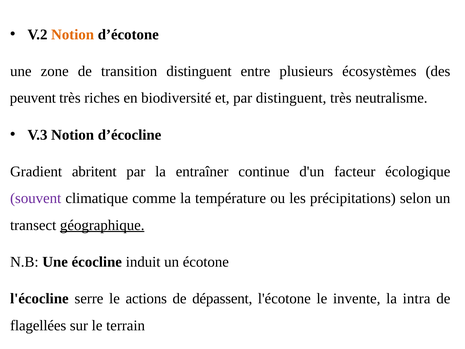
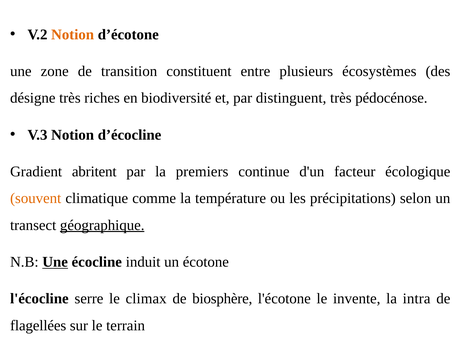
transition distinguent: distinguent -> constituent
peuvent: peuvent -> désigne
neutralisme: neutralisme -> pédocénose
entraîner: entraîner -> premiers
souvent colour: purple -> orange
Une at (55, 262) underline: none -> present
actions: actions -> climax
dépassent: dépassent -> biosphère
